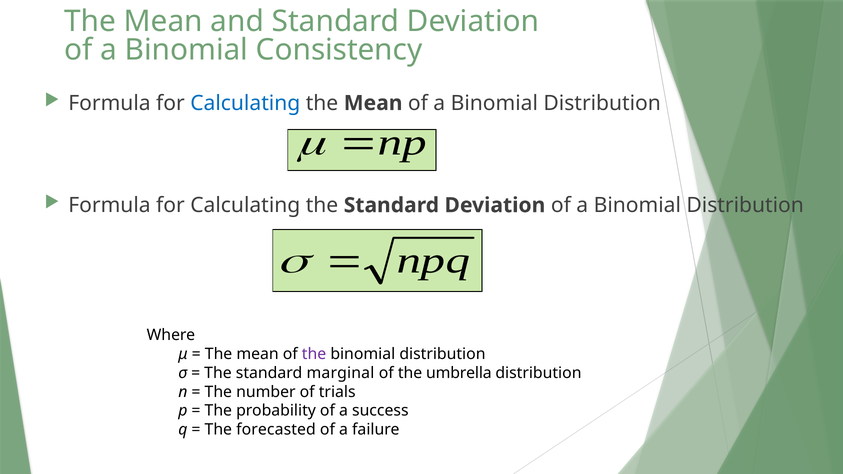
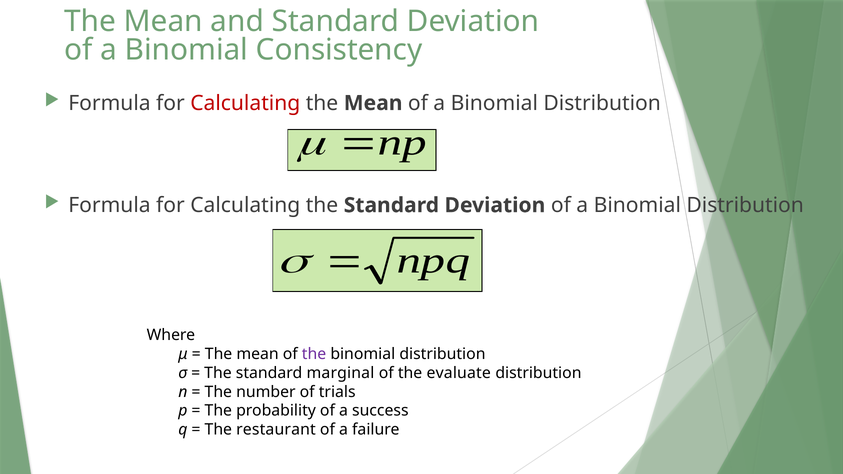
Calculating at (245, 103) colour: blue -> red
umbrella: umbrella -> evaluate
forecasted: forecasted -> restaurant
